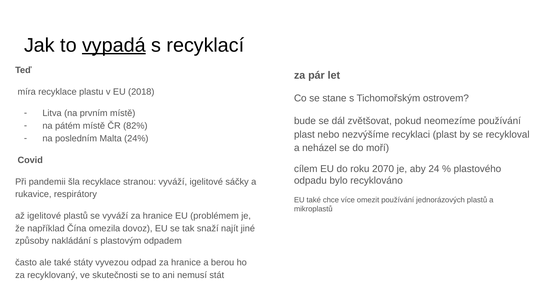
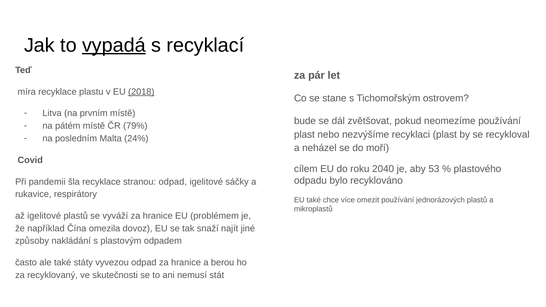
2018 underline: none -> present
82%: 82% -> 79%
2070: 2070 -> 2040
24: 24 -> 53
stranou vyváží: vyváží -> odpad
